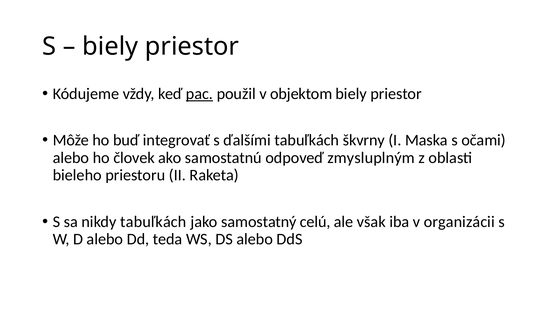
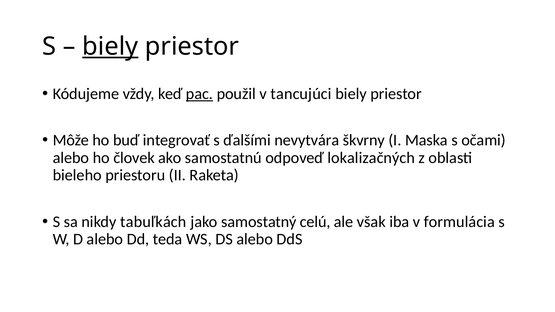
biely at (110, 47) underline: none -> present
objektom: objektom -> tancujúci
ďalšími tabuľkách: tabuľkách -> nevytvára
zmysluplným: zmysluplným -> lokalizačných
organizácii: organizácii -> formulácia
